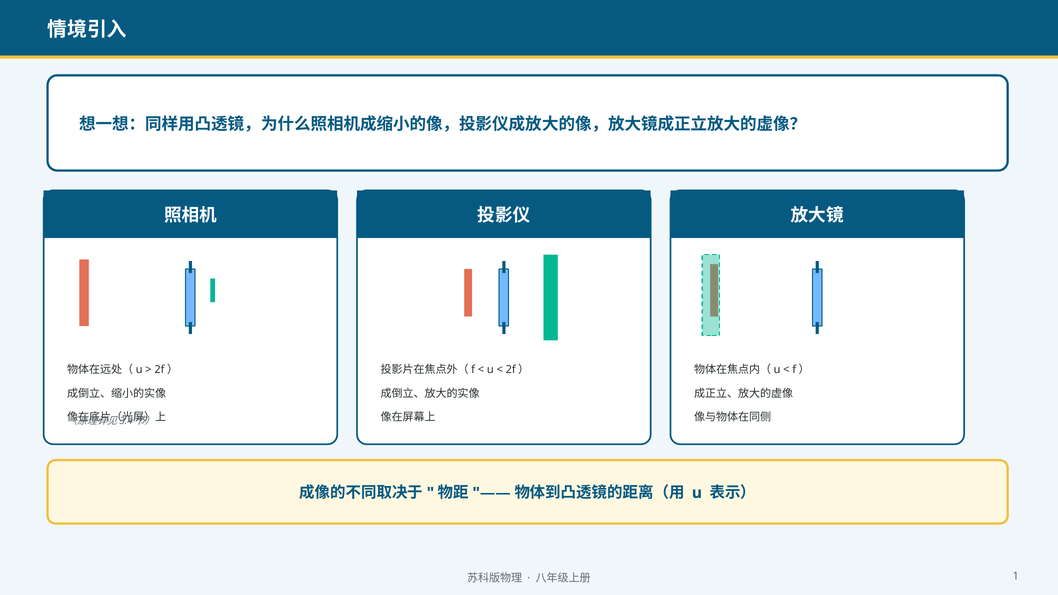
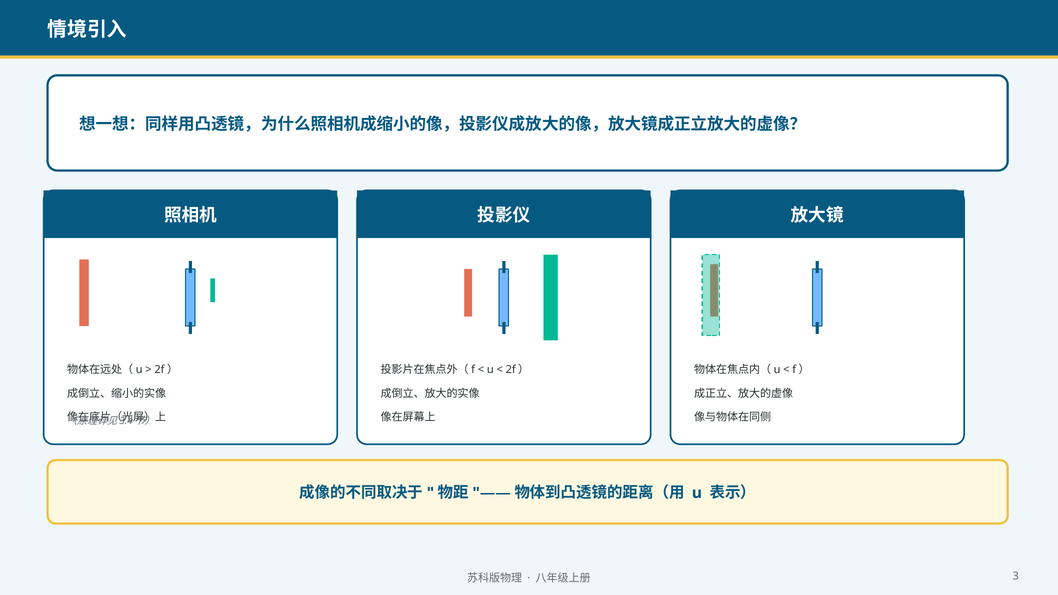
1: 1 -> 3
